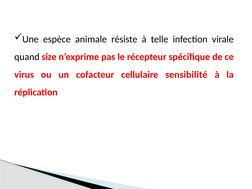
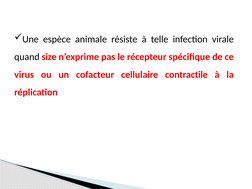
sensibilité: sensibilité -> contractile
